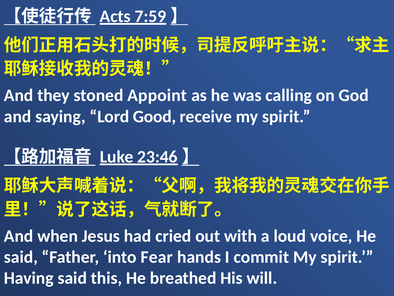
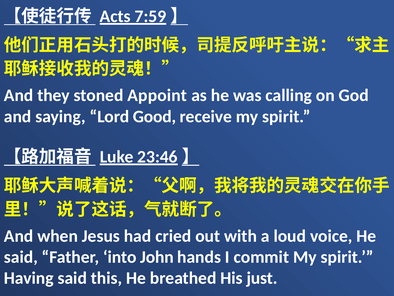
Fear: Fear -> John
will: will -> just
